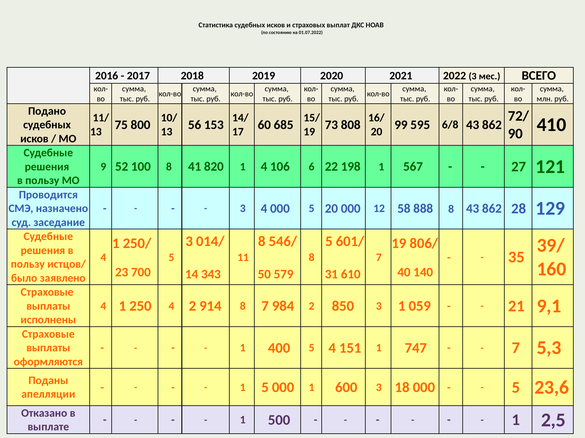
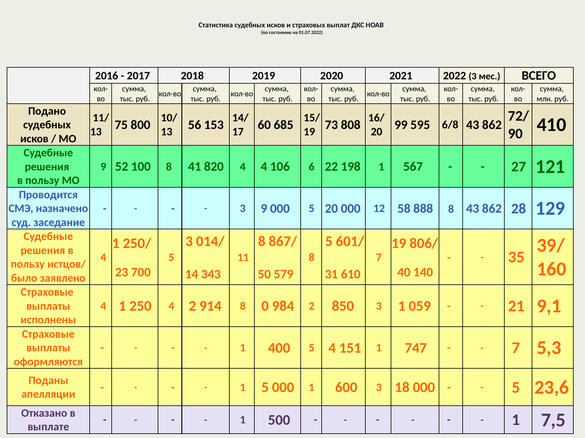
820 1: 1 -> 4
3 4: 4 -> 9
546/: 546/ -> 867/
8 7: 7 -> 0
2,5: 2,5 -> 7,5
